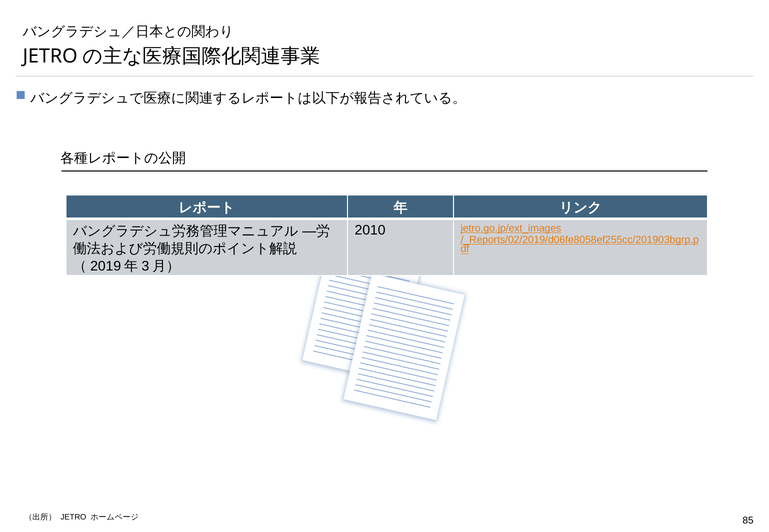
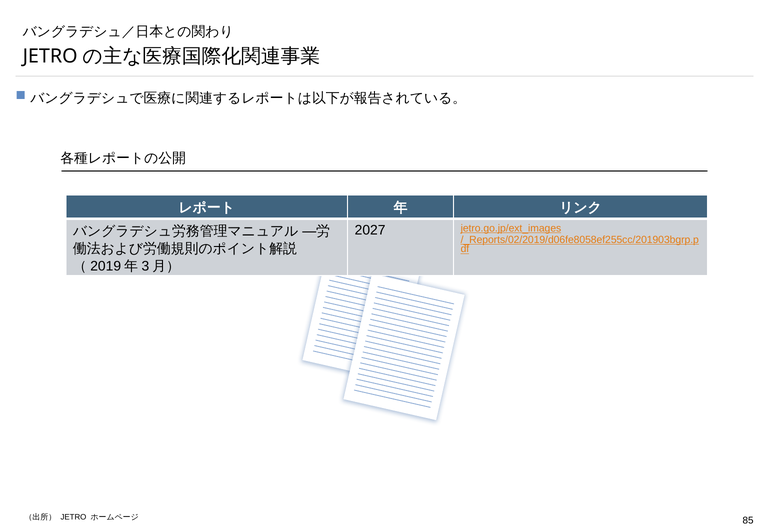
2010: 2010 -> 2027
